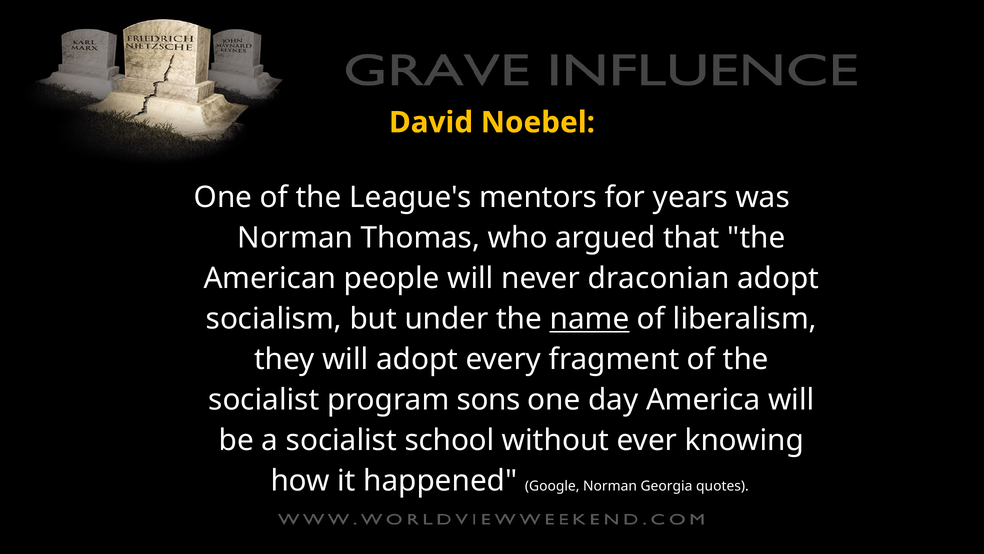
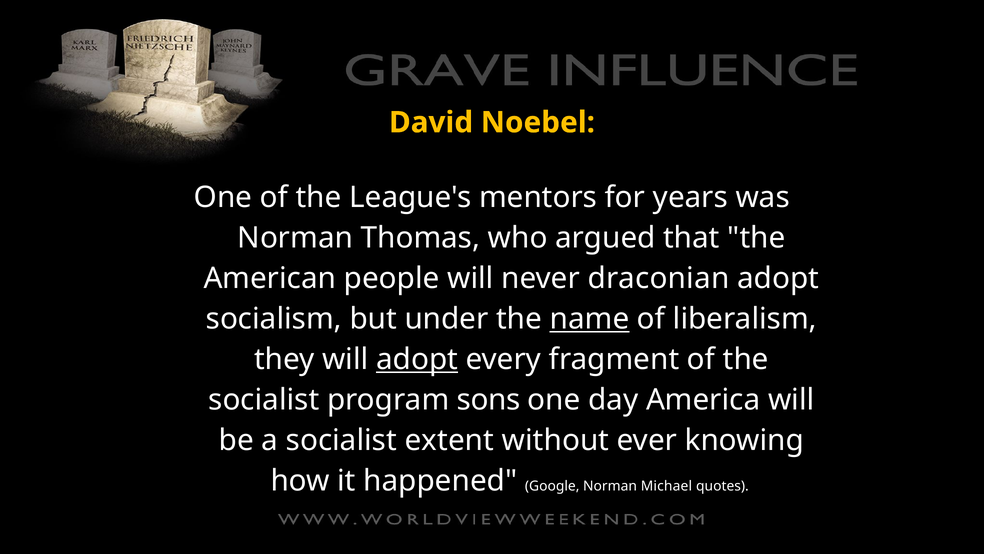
adopt at (417, 359) underline: none -> present
school: school -> extent
Georgia: Georgia -> Michael
